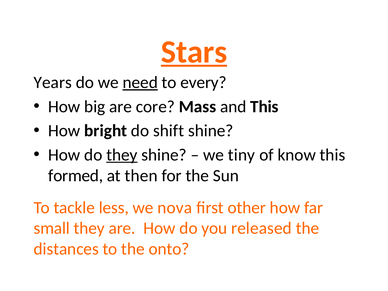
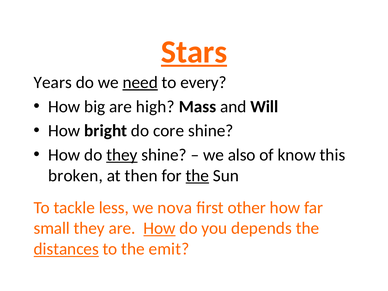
core: core -> high
and This: This -> Will
shift: shift -> core
tiny: tiny -> also
formed: formed -> broken
the at (197, 176) underline: none -> present
How at (159, 228) underline: none -> present
released: released -> depends
distances underline: none -> present
onto: onto -> emit
